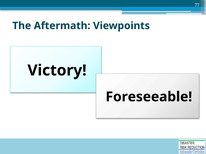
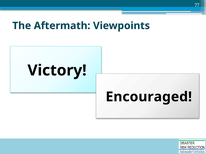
Foreseeable: Foreseeable -> Encouraged
